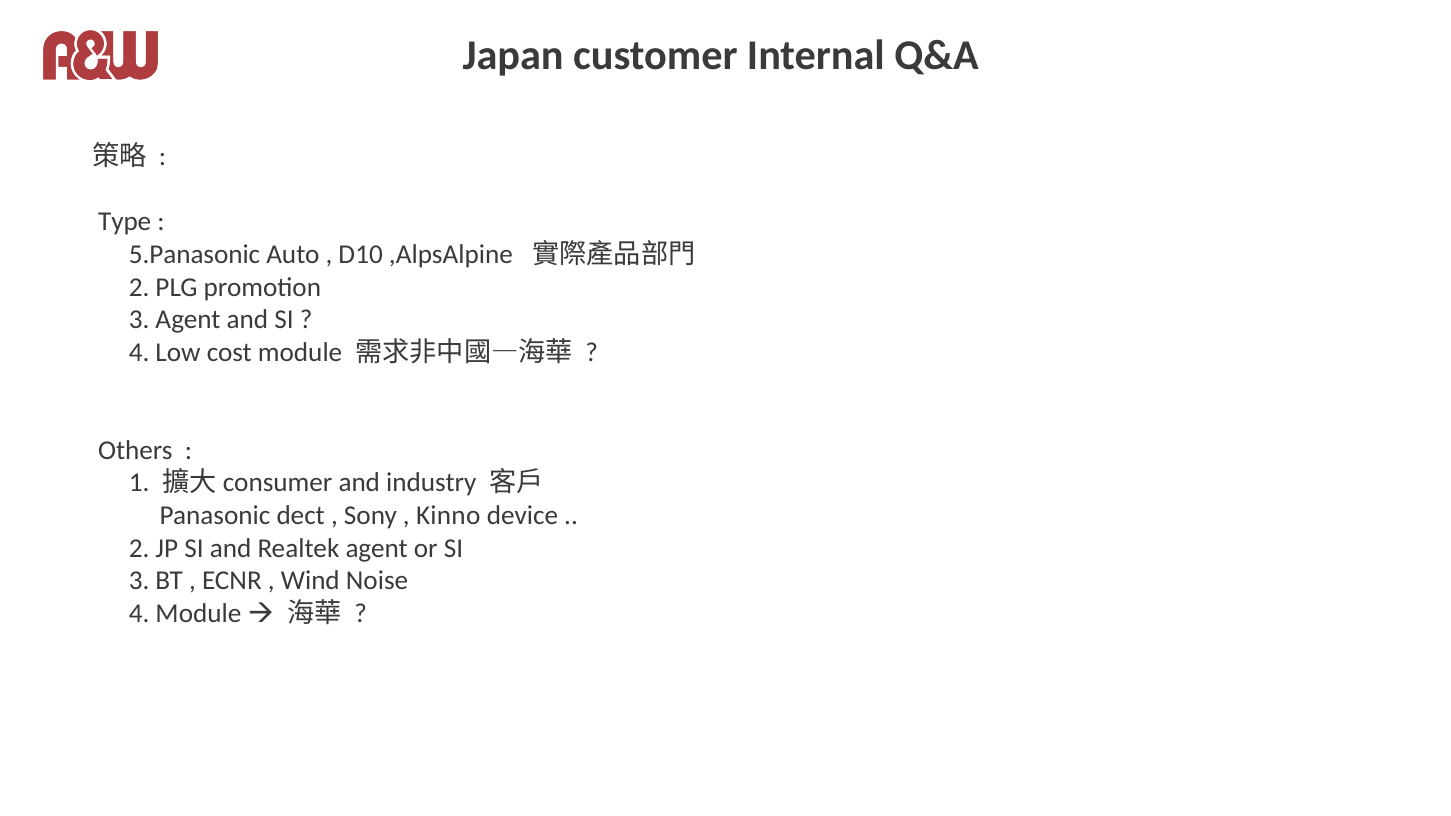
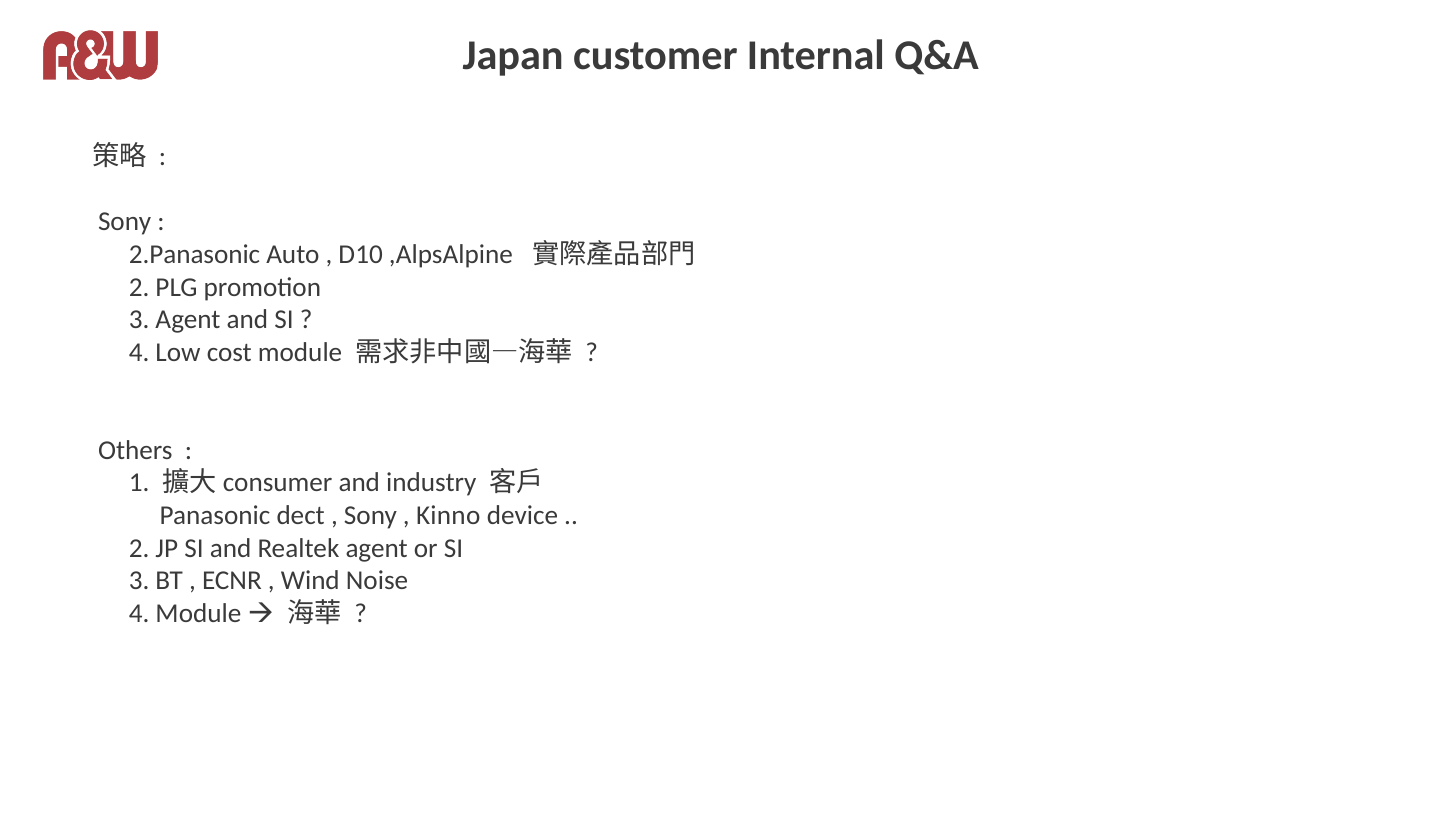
Type at (125, 222): Type -> Sony
5.Panasonic: 5.Panasonic -> 2.Panasonic
